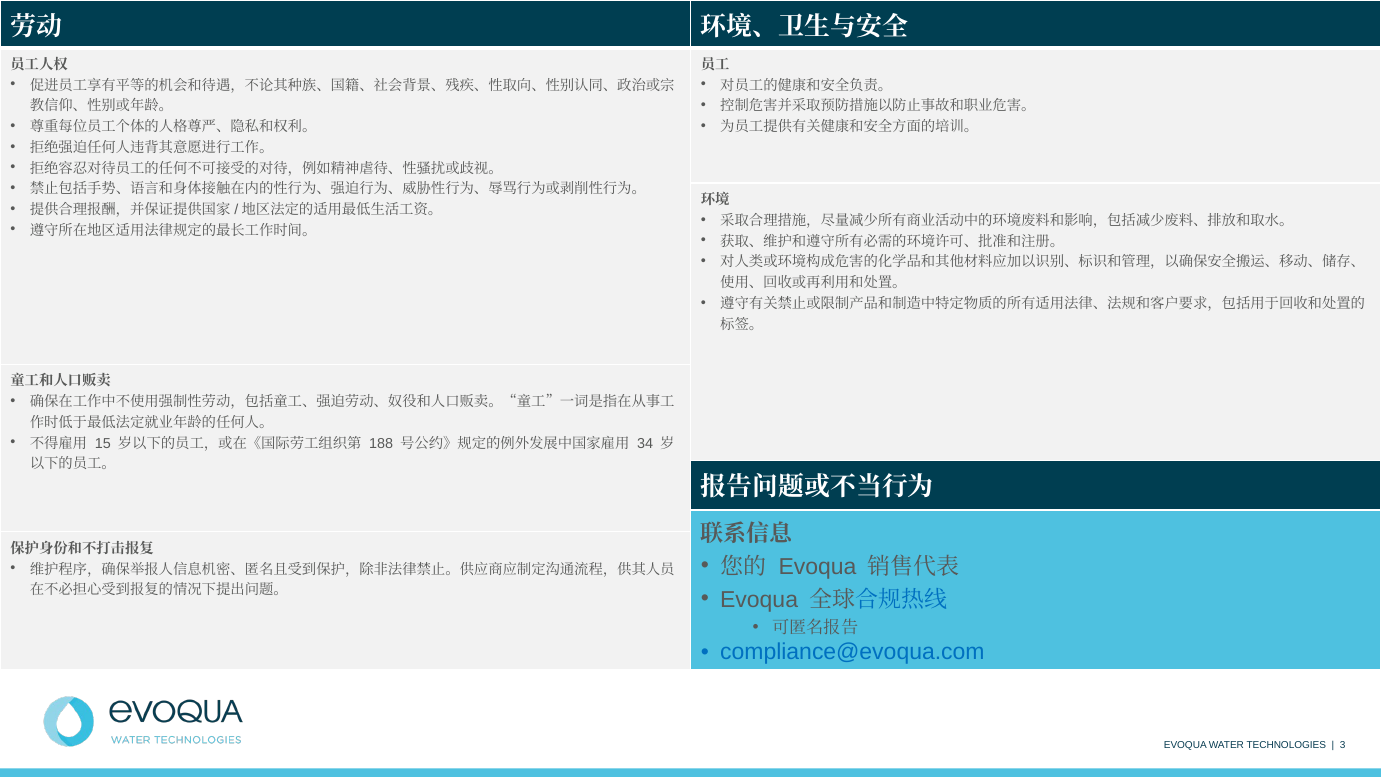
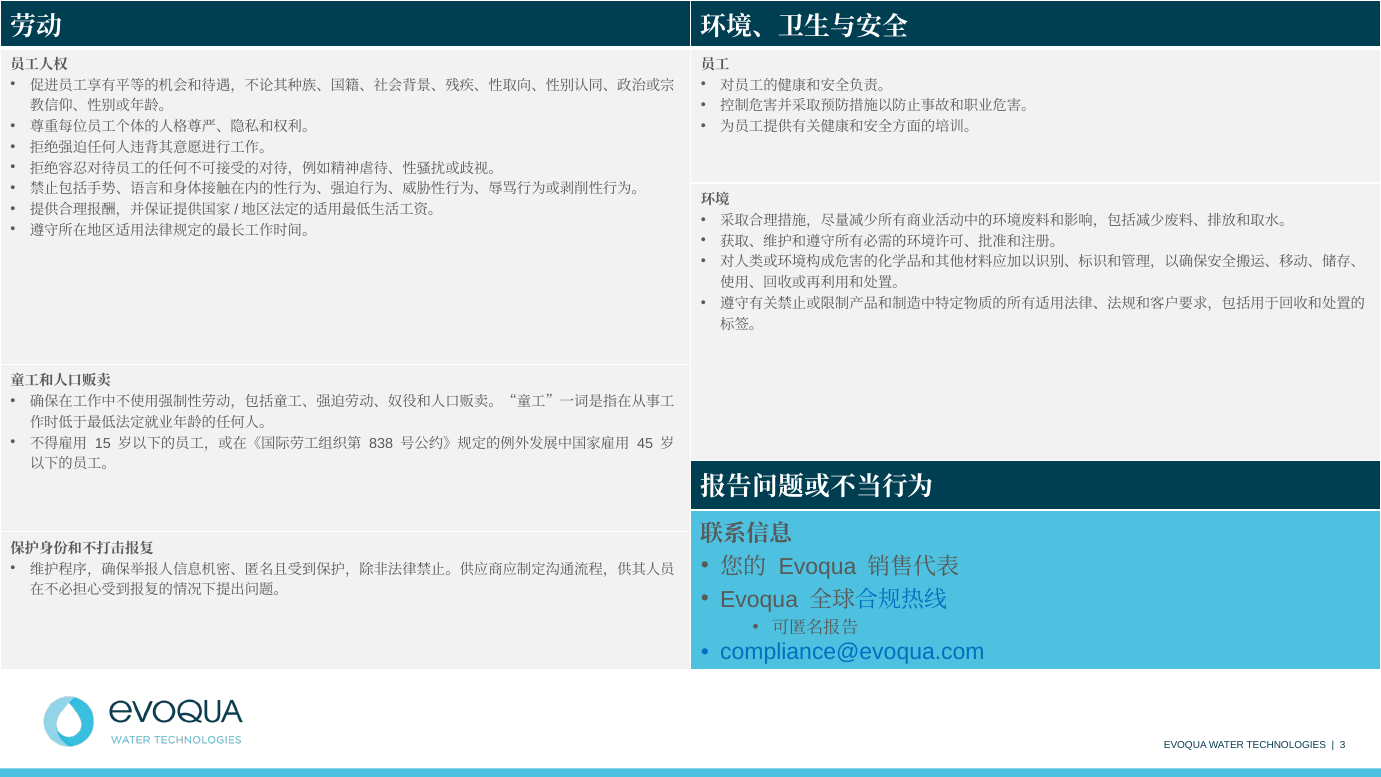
188: 188 -> 838
34: 34 -> 45
